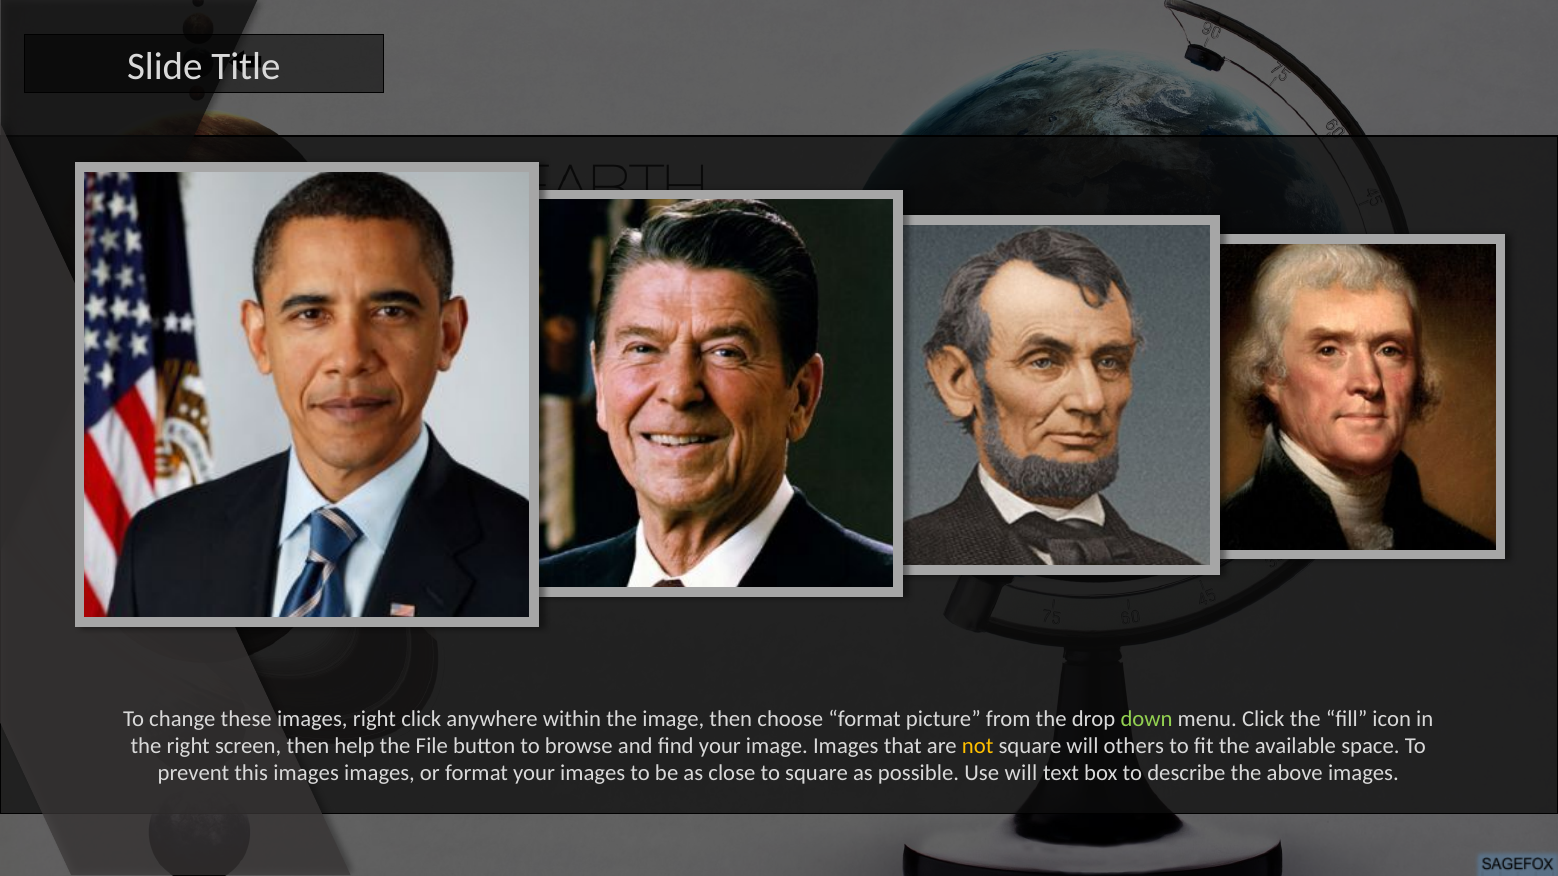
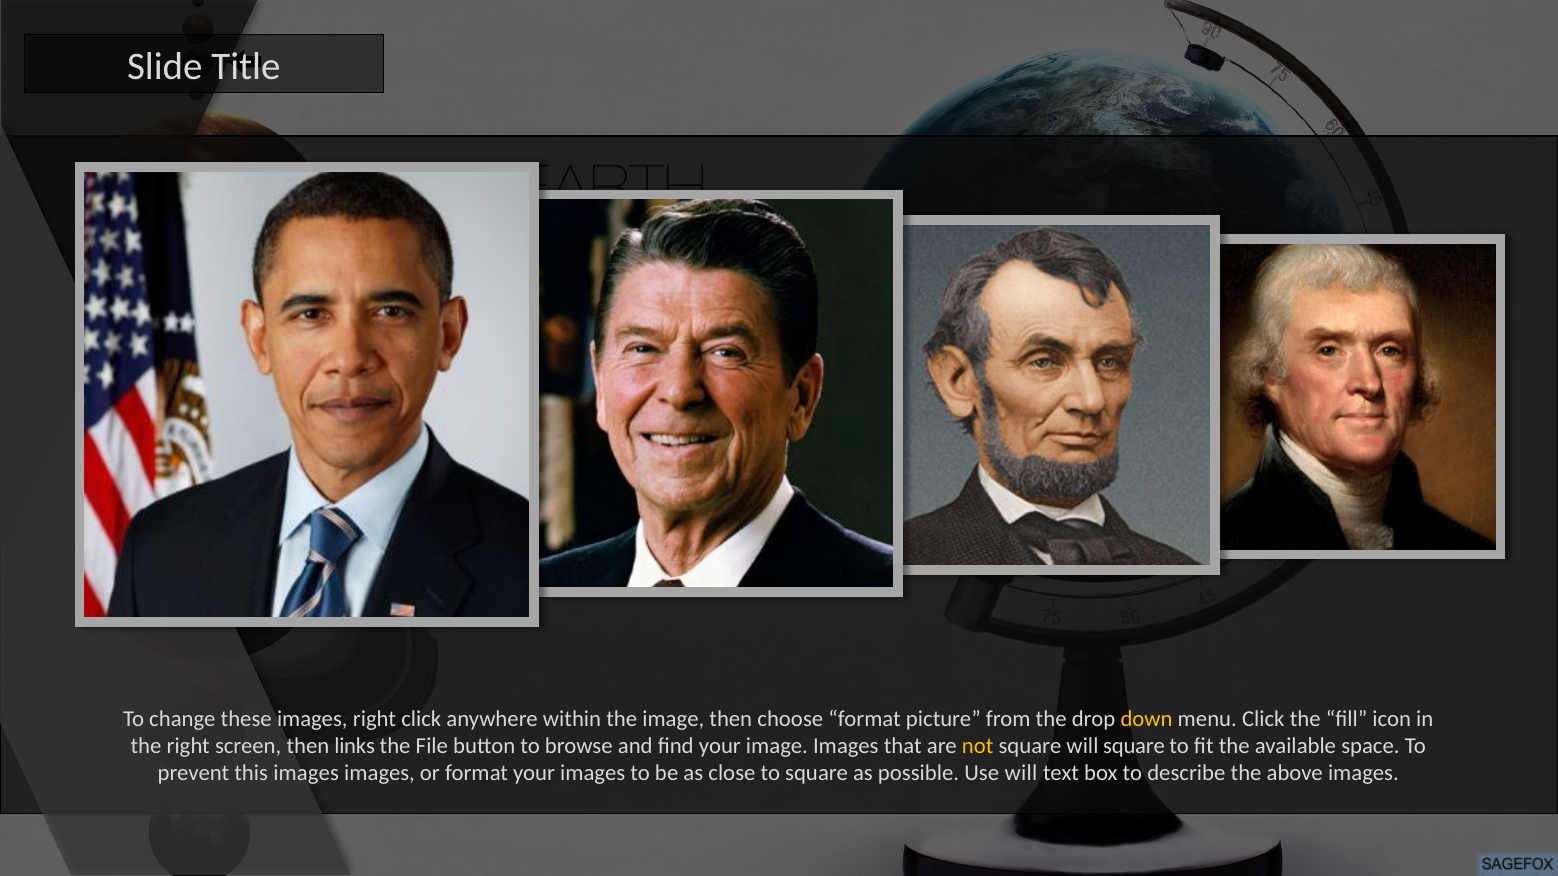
down colour: light green -> yellow
help: help -> links
will others: others -> square
